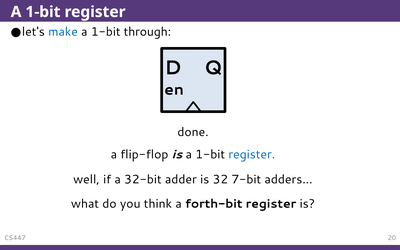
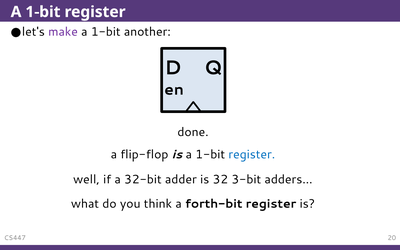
make colour: blue -> purple
through: through -> another
7-bit: 7-bit -> 3-bit
